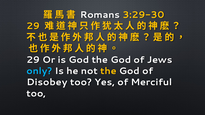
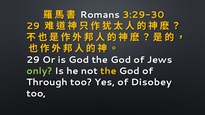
only colour: light blue -> light green
Disobey: Disobey -> Through
Merciful: Merciful -> Disobey
